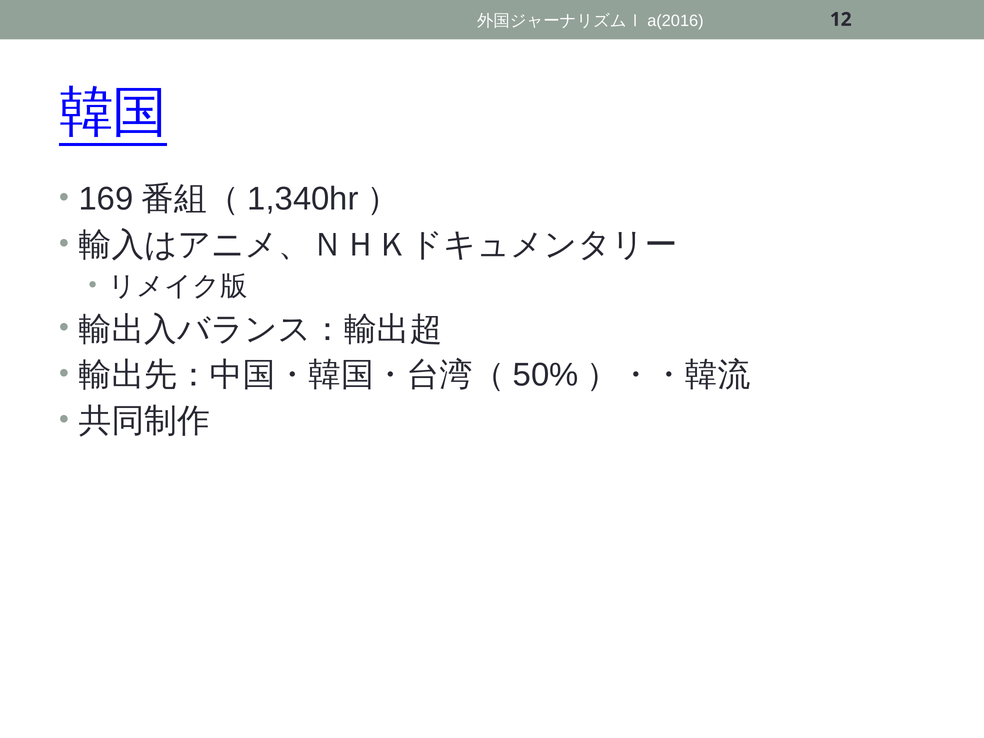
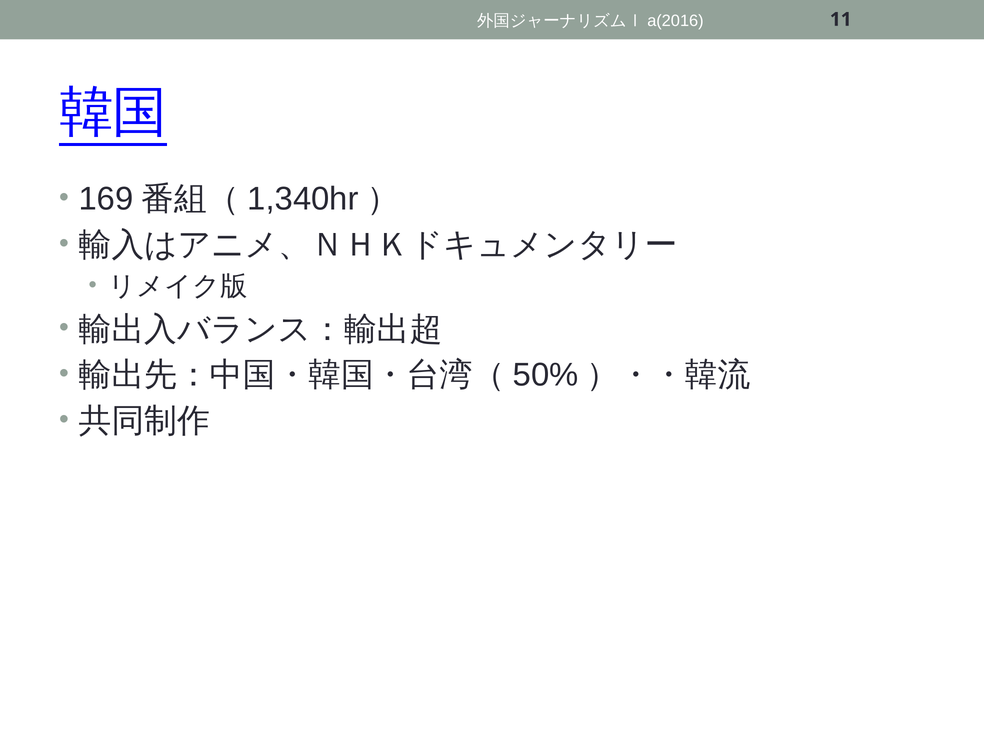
12: 12 -> 11
